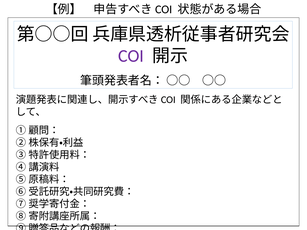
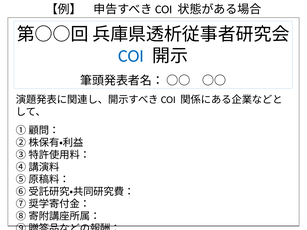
COI colour: purple -> blue
